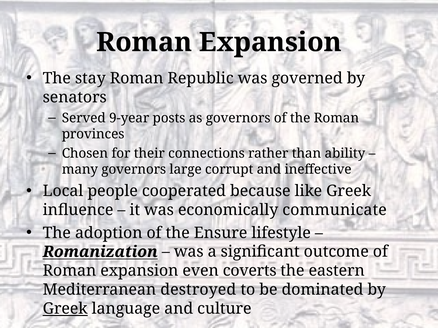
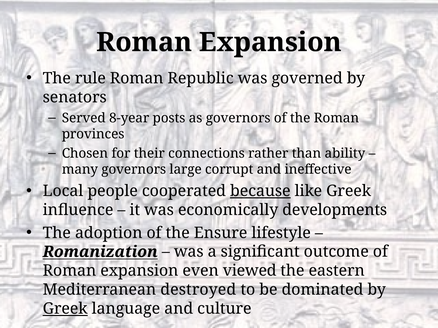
stay: stay -> rule
9-year: 9-year -> 8-year
because underline: none -> present
communicate: communicate -> developments
coverts: coverts -> viewed
